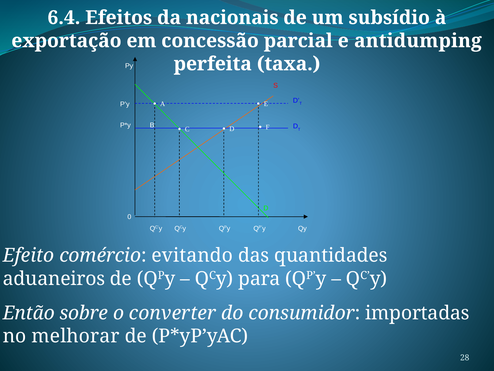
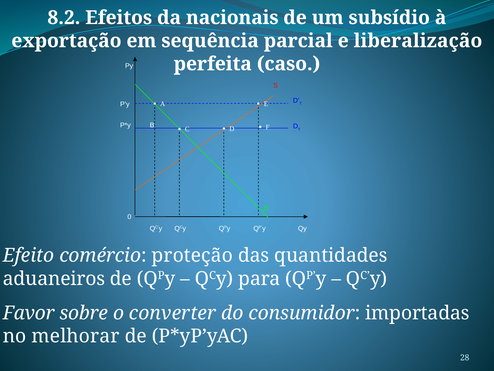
6.4: 6.4 -> 8.2
concessão: concessão -> sequência
antidumping: antidumping -> liberalização
taxa: taxa -> caso
evitando: evitando -> proteção
Então: Então -> Favor
